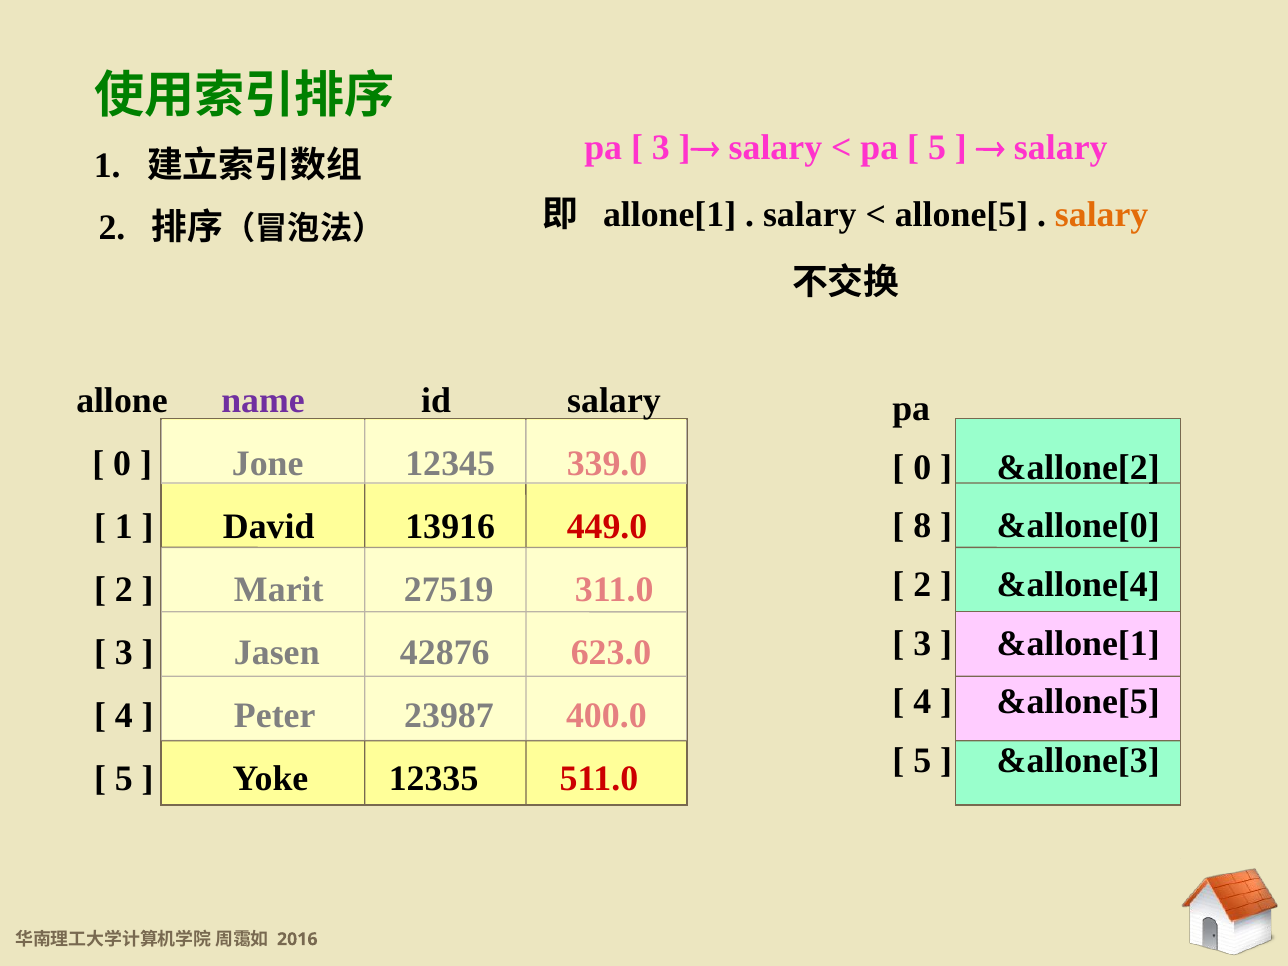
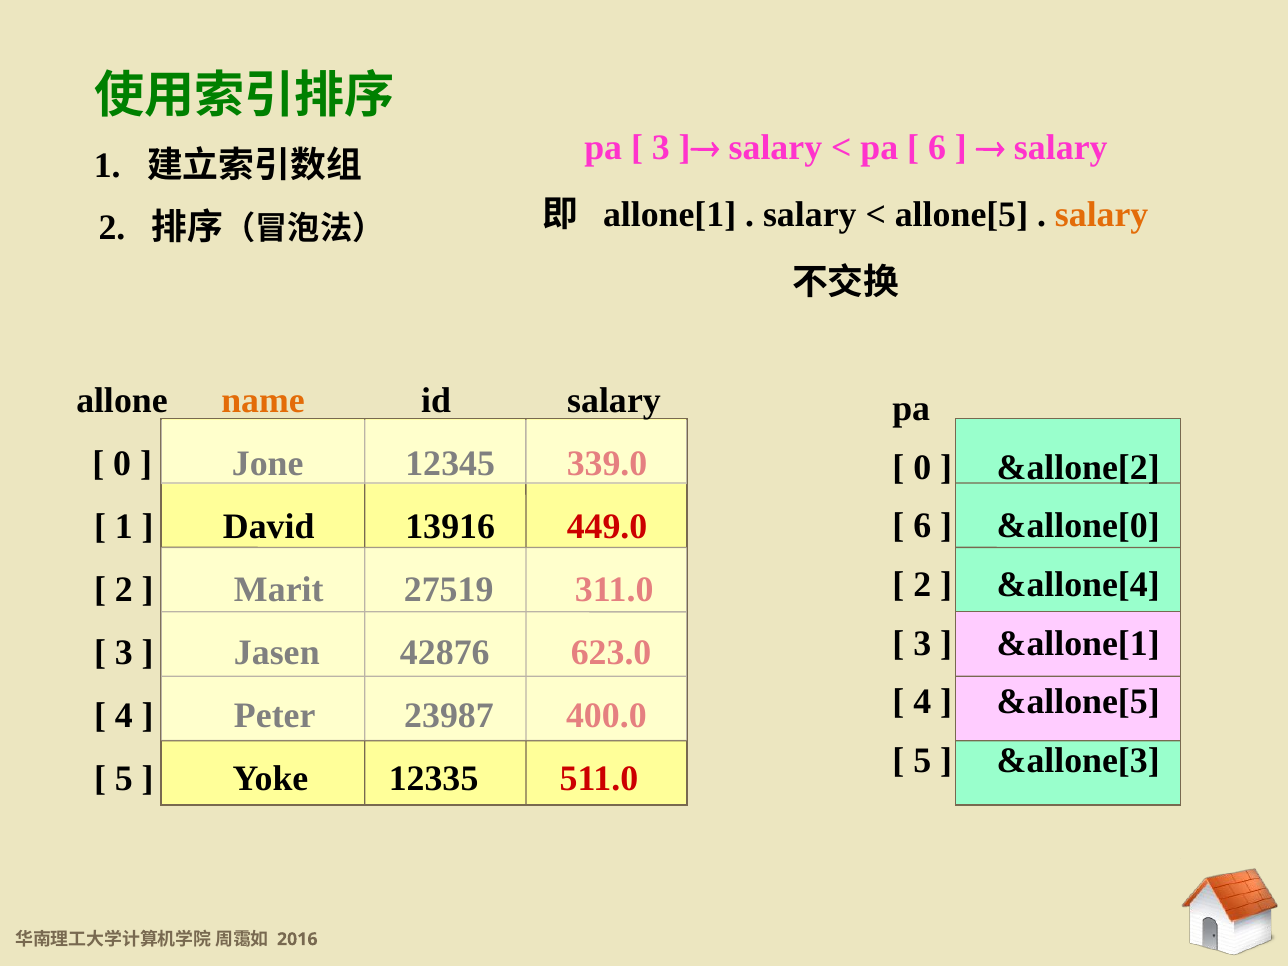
5 at (937, 148): 5 -> 6
name colour: purple -> orange
8 at (922, 526): 8 -> 6
